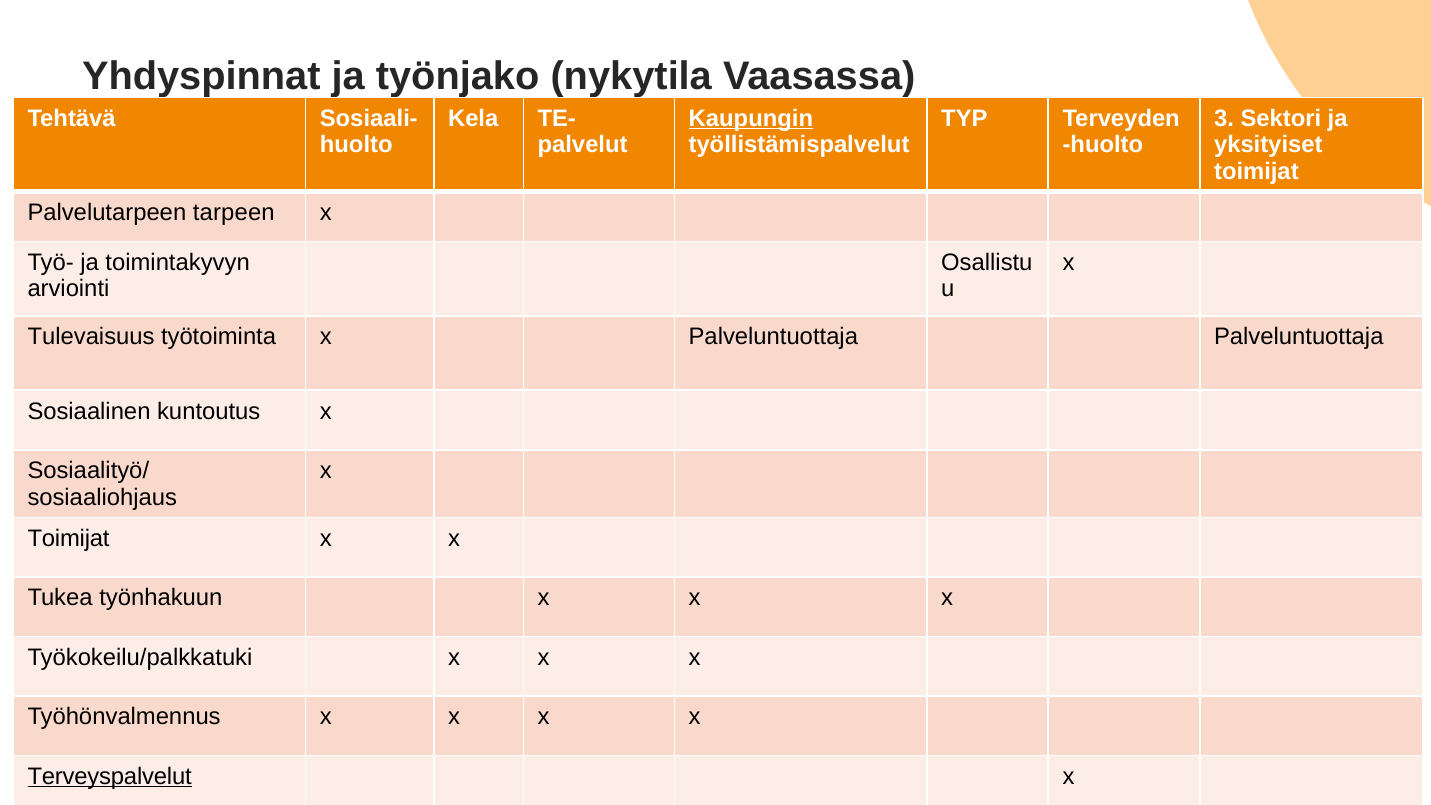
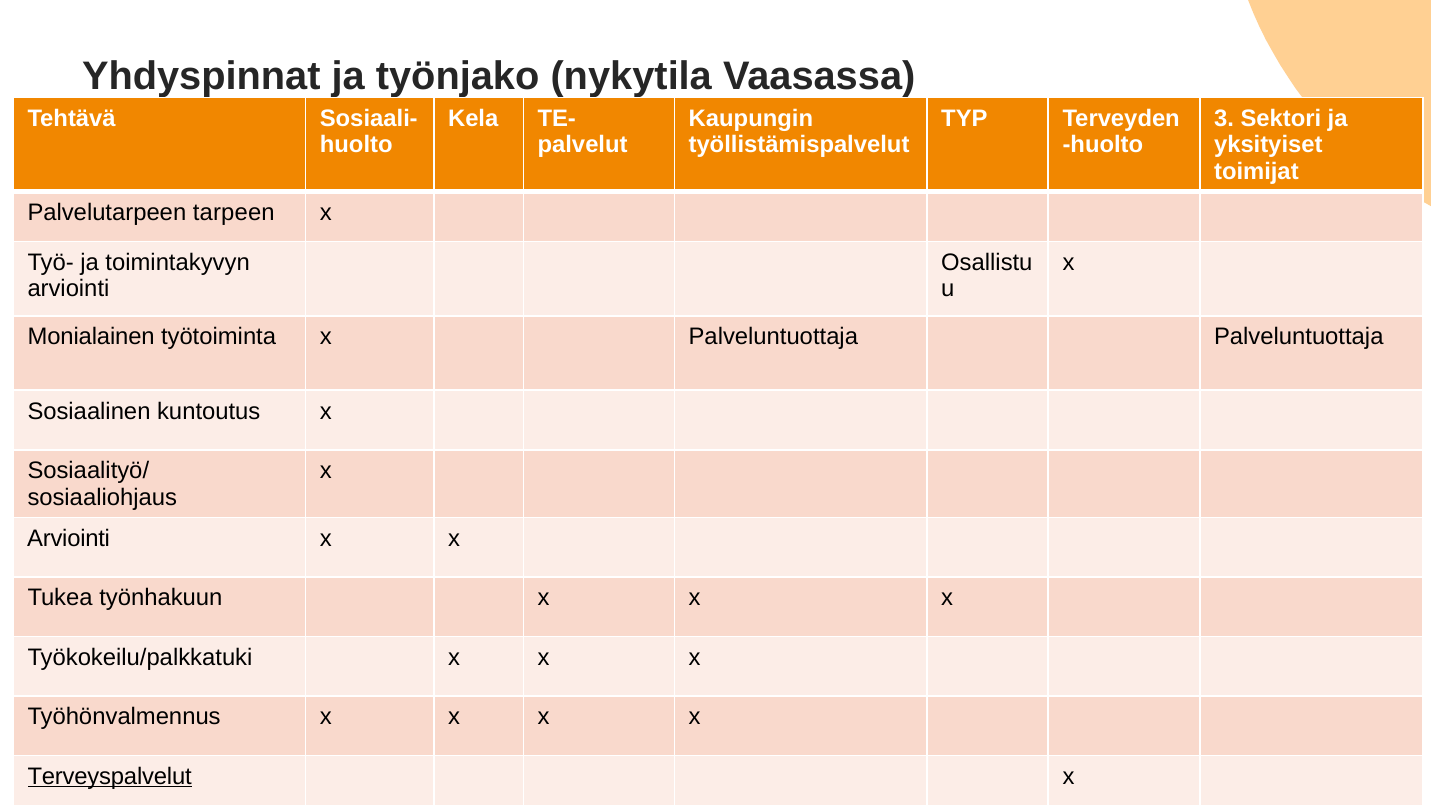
Kaupungin underline: present -> none
Tulevaisuus: Tulevaisuus -> Monialainen
Toimijat at (69, 538): Toimijat -> Arviointi
